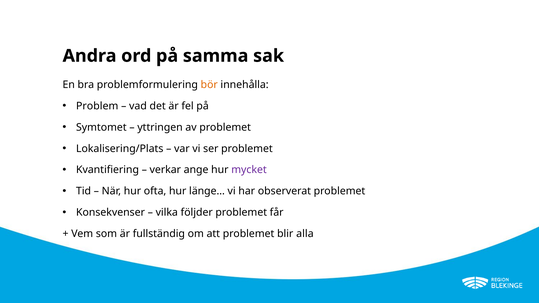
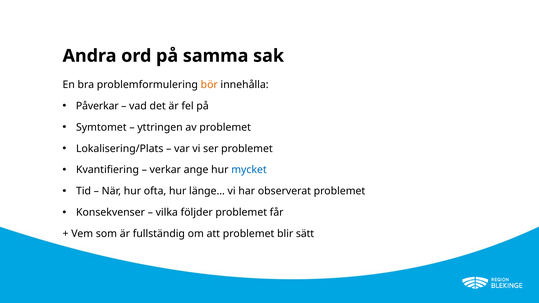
Problem: Problem -> Påverkar
mycket colour: purple -> blue
alla: alla -> sätt
